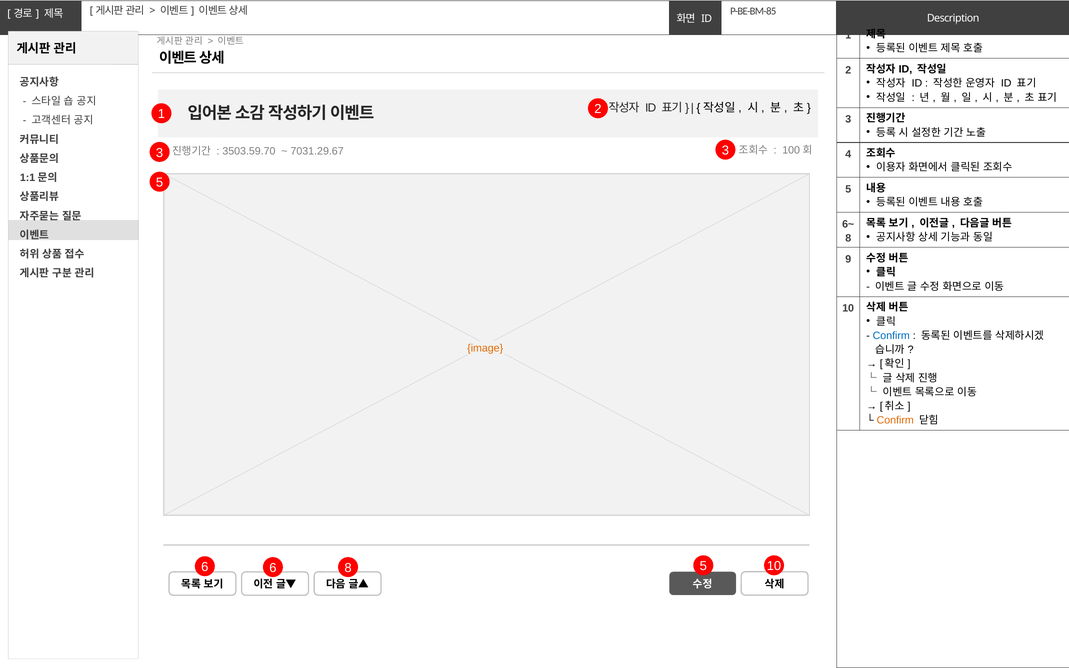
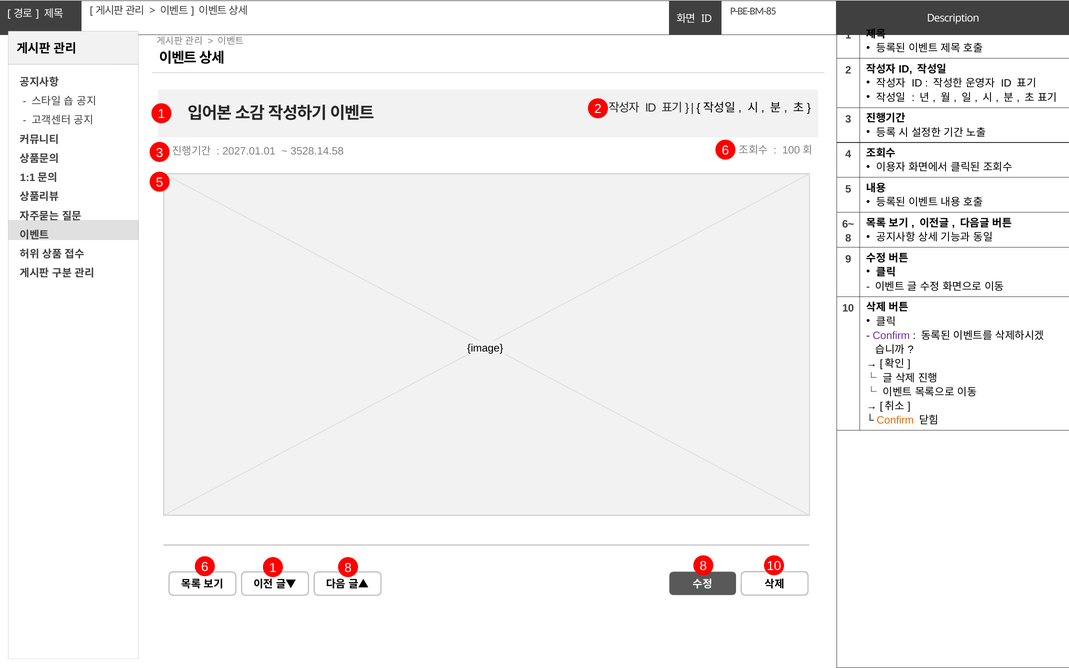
3 3: 3 -> 6
3503.59.70: 3503.59.70 -> 2027.01.01
7031.29.67: 7031.29.67 -> 3528.14.58
Confirm at (891, 336) colour: blue -> purple
image colour: orange -> black
6 6: 6 -> 1
8 5: 5 -> 8
